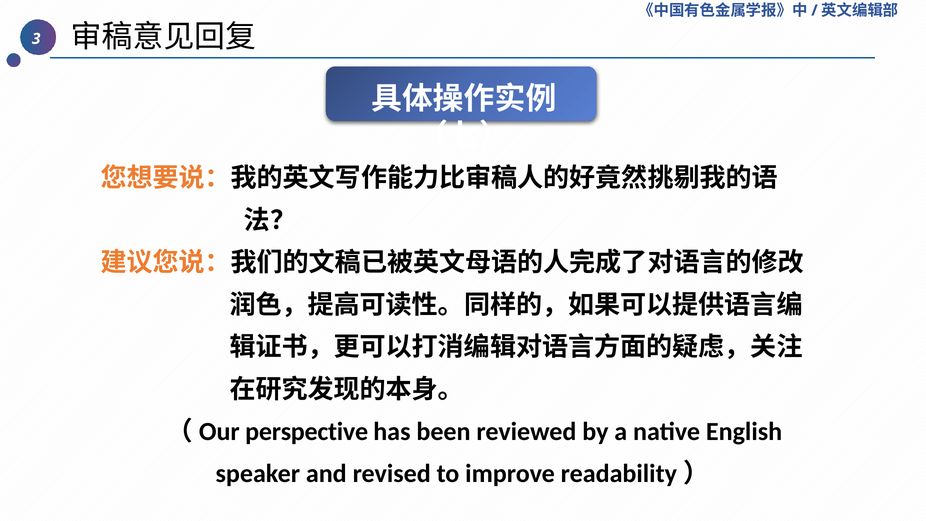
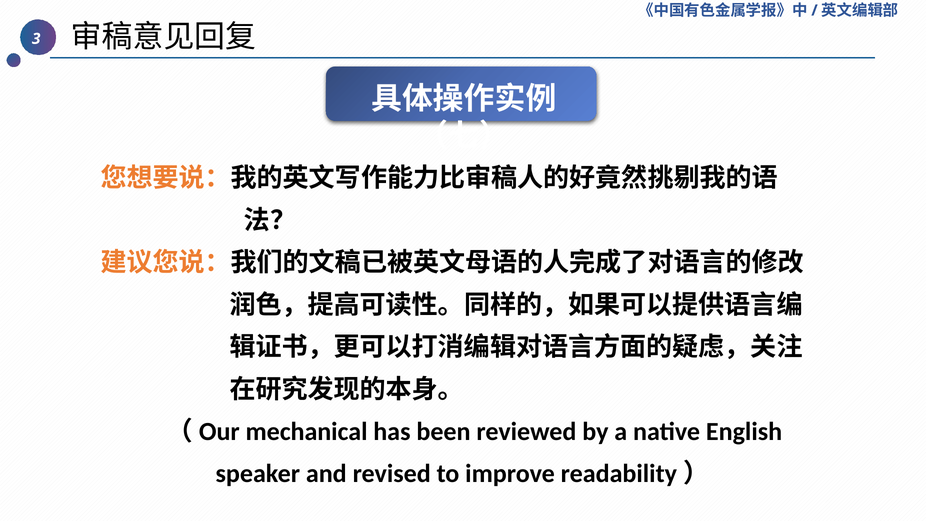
perspective: perspective -> mechanical
